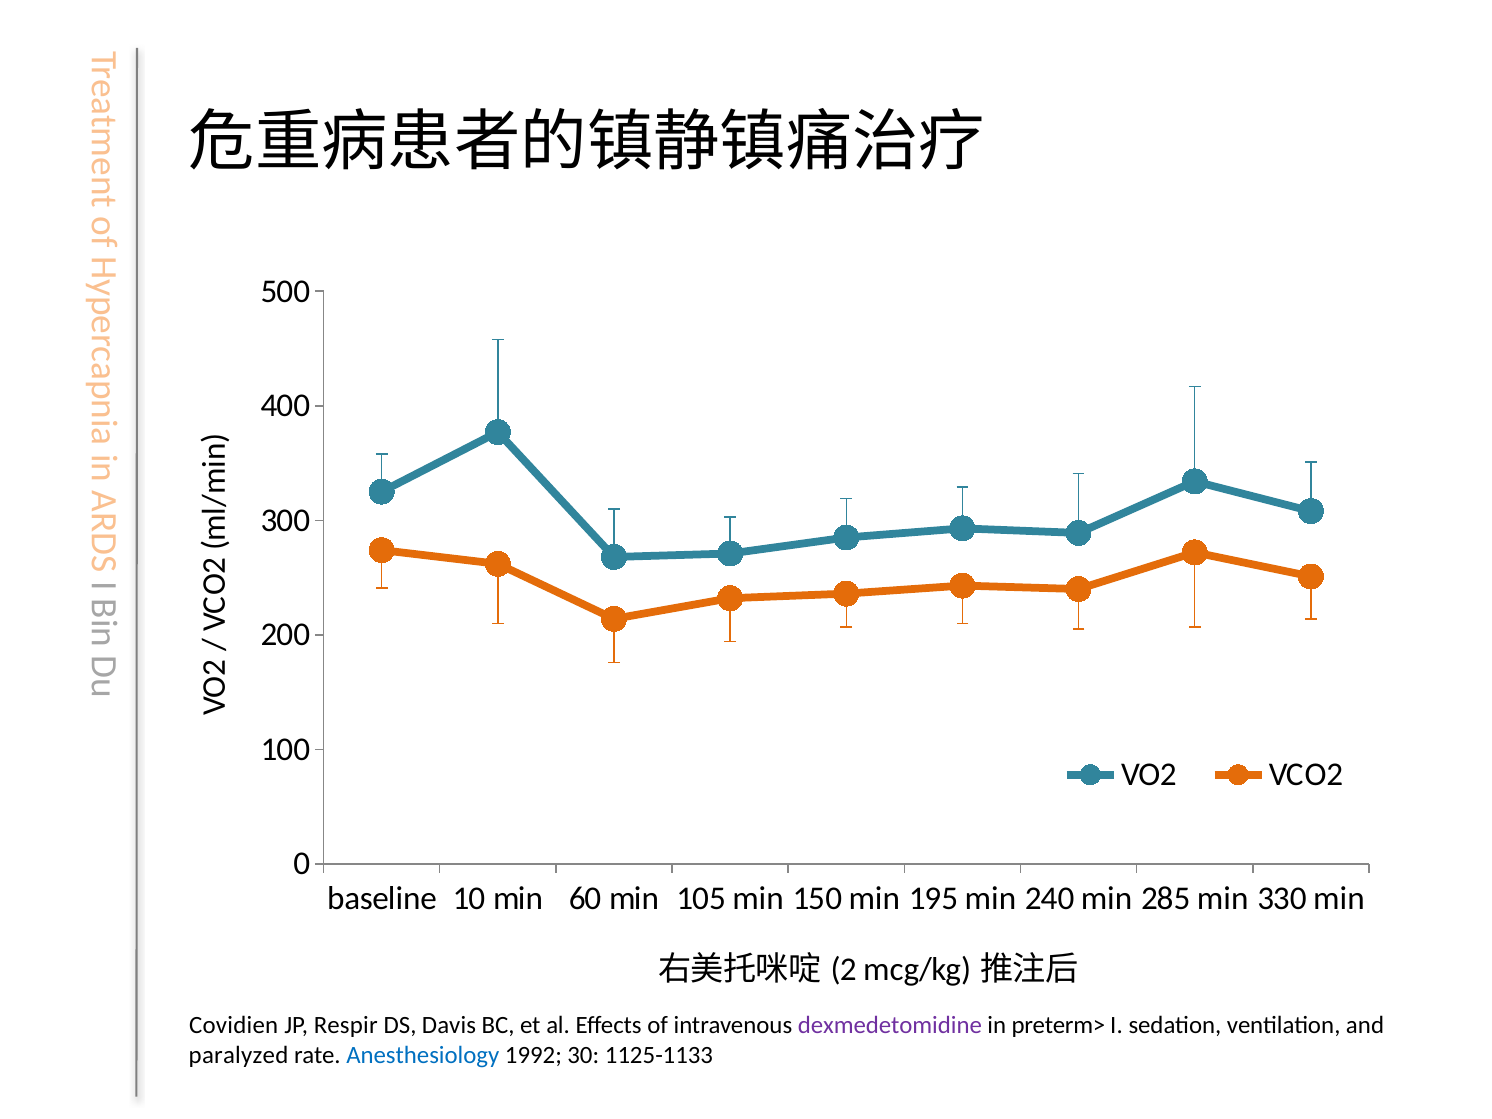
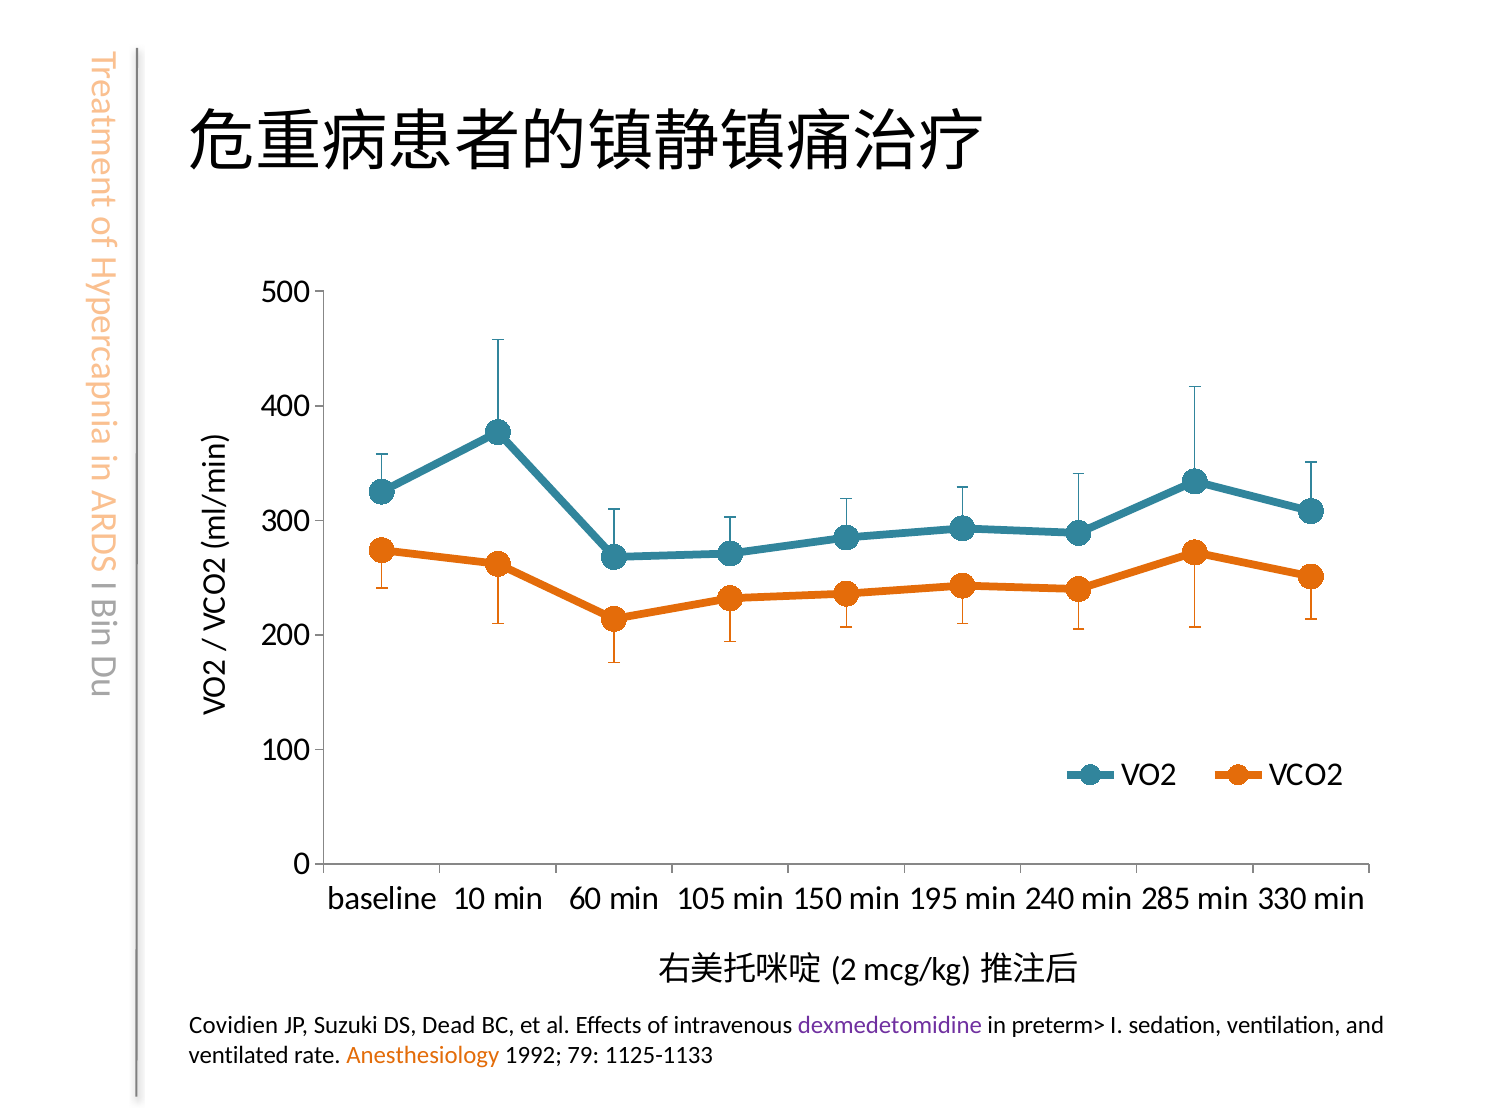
Respir: Respir -> Suzuki
Davis: Davis -> Dead
paralyzed: paralyzed -> ventilated
Anesthesiology colour: blue -> orange
30: 30 -> 79
